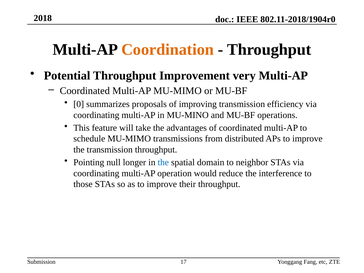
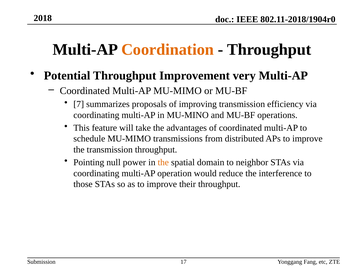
0: 0 -> 7
longer: longer -> power
the at (163, 162) colour: blue -> orange
